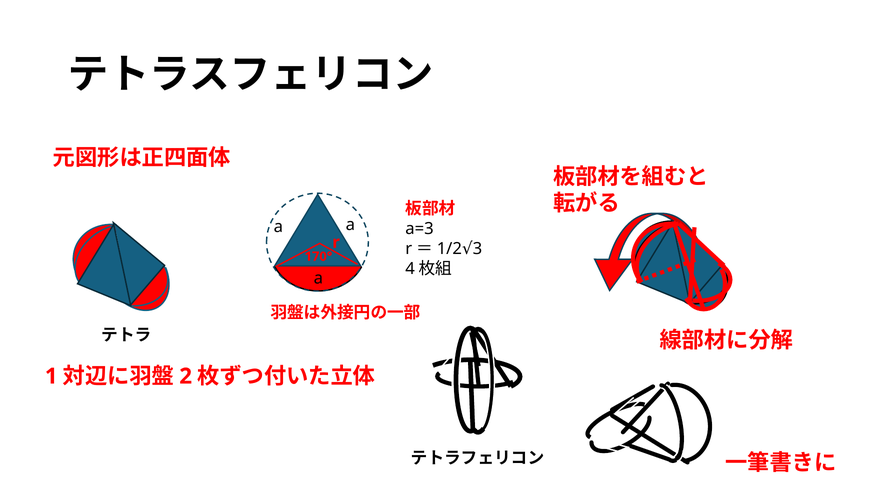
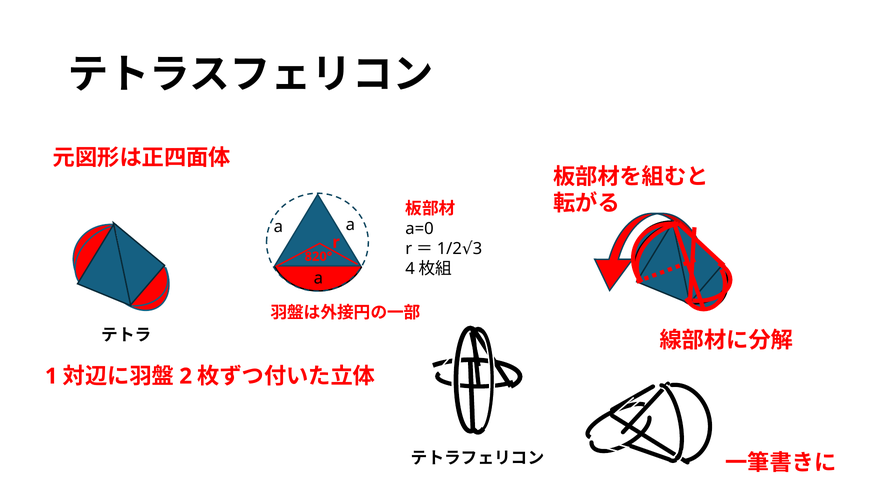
a=3: a=3 -> a=0
170°: 170° -> 820°
